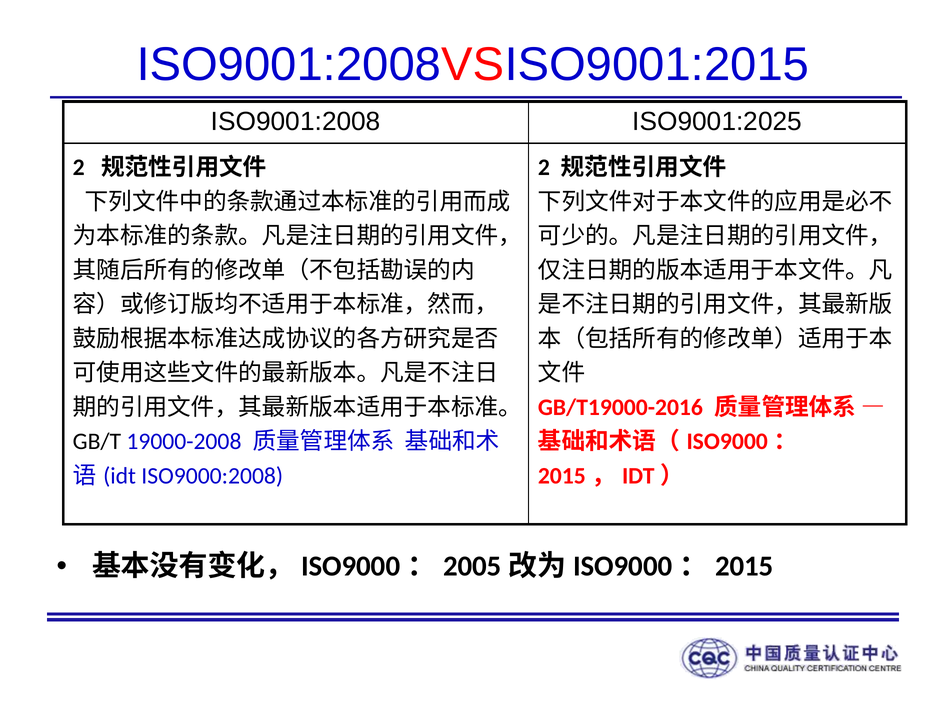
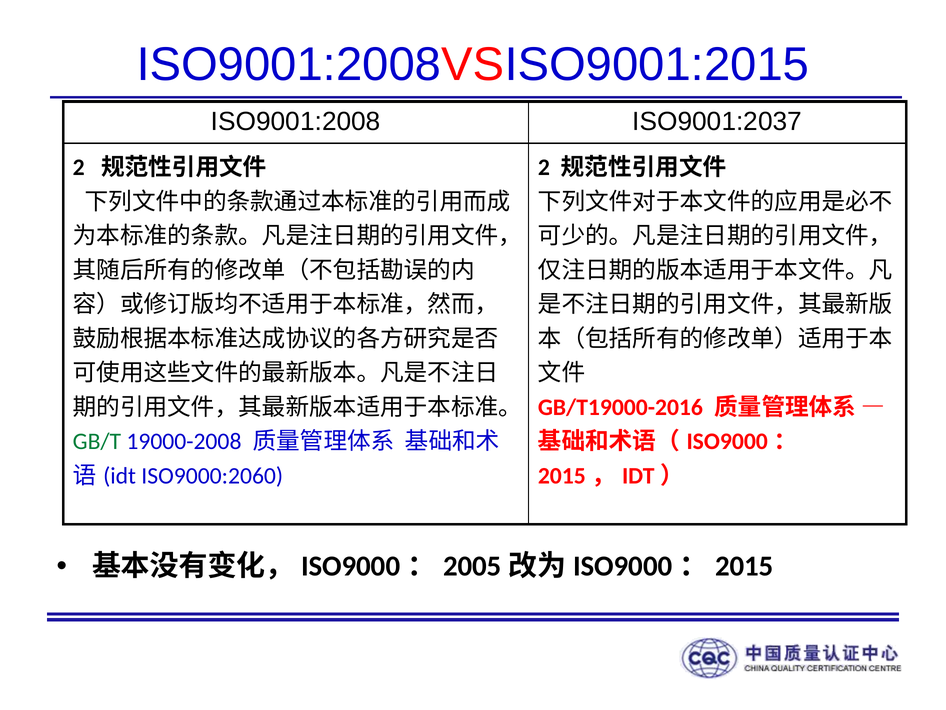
ISO9001:2025: ISO9001:2025 -> ISO9001:2037
GB/T colour: black -> green
ISO9000:2008: ISO9000:2008 -> ISO9000:2060
